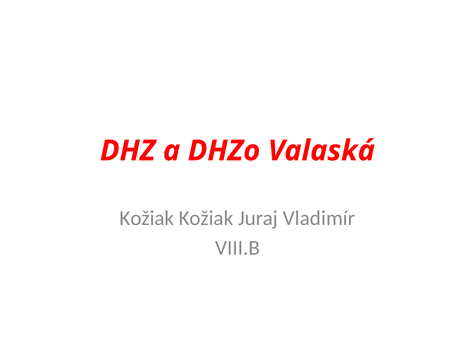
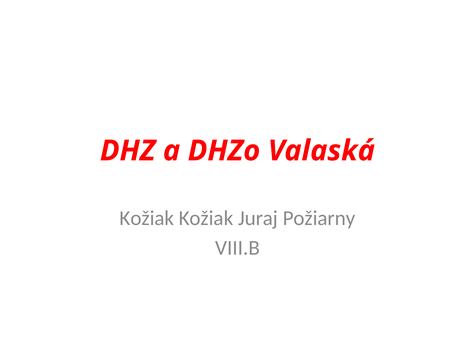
Vladimír: Vladimír -> Požiarny
